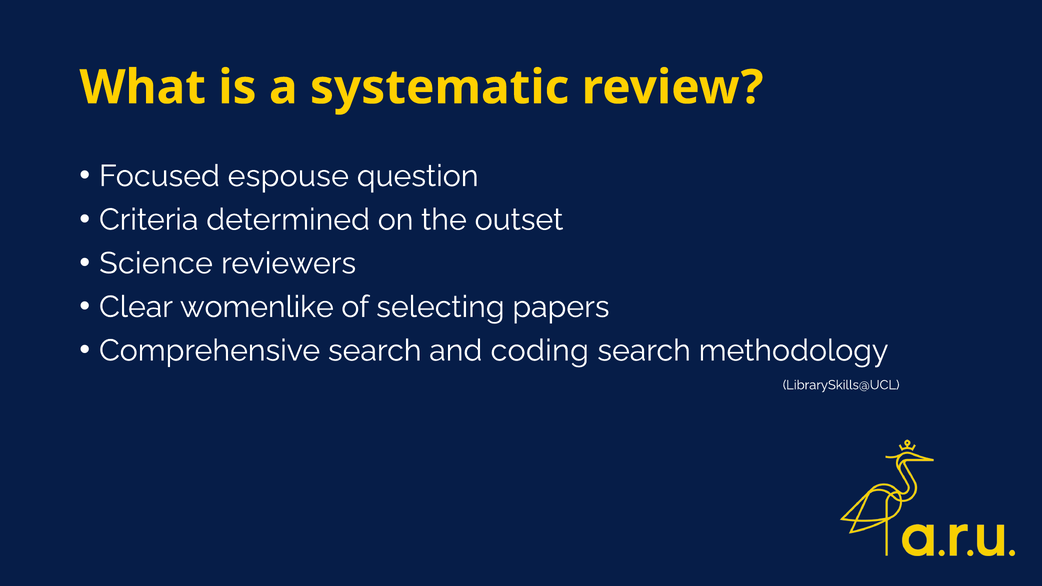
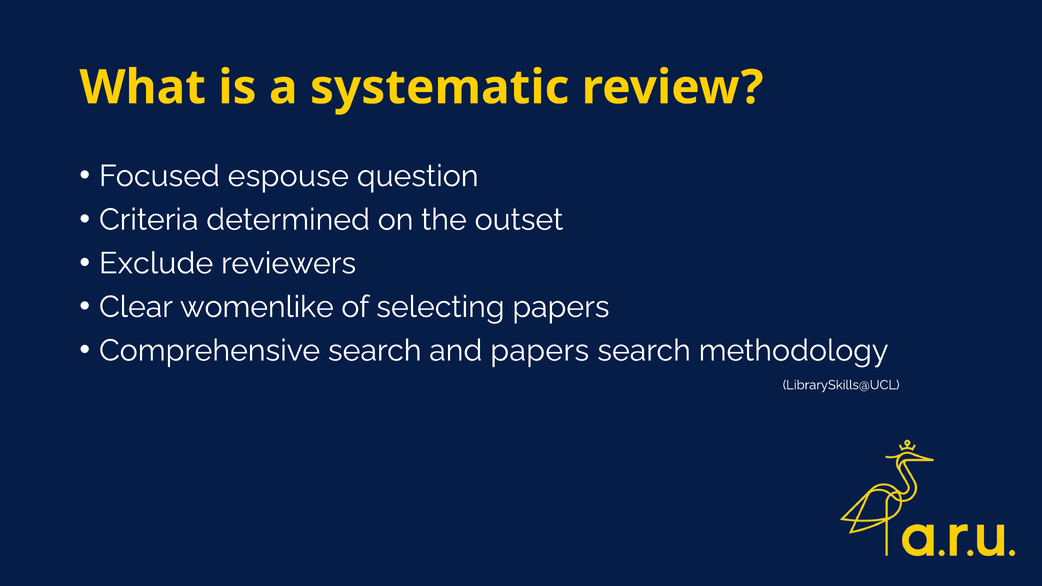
Science: Science -> Exclude
and coding: coding -> papers
